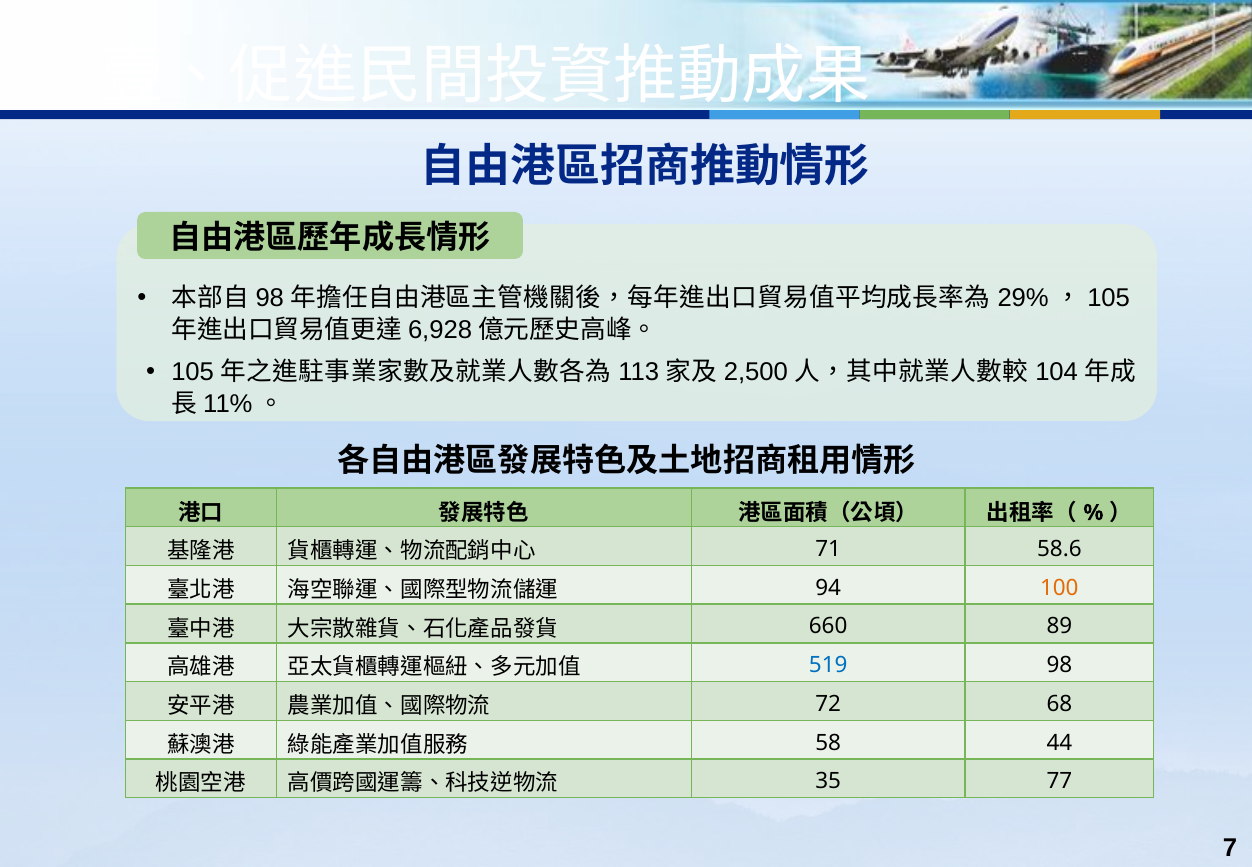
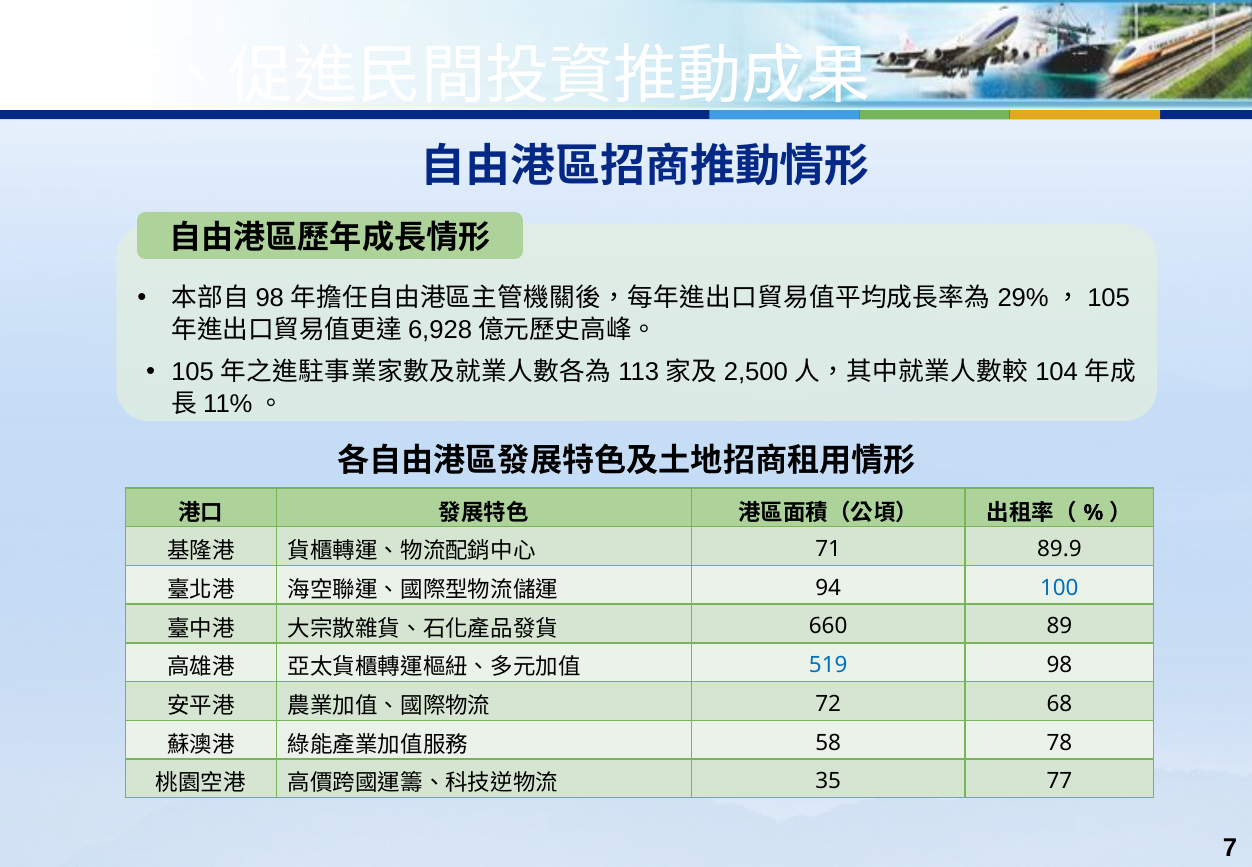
58.6: 58.6 -> 89.9
100 colour: orange -> blue
44: 44 -> 78
